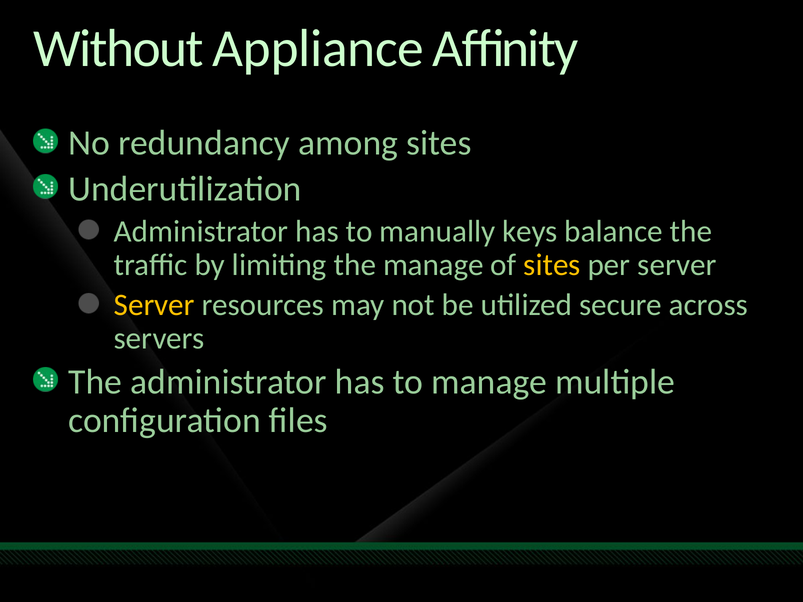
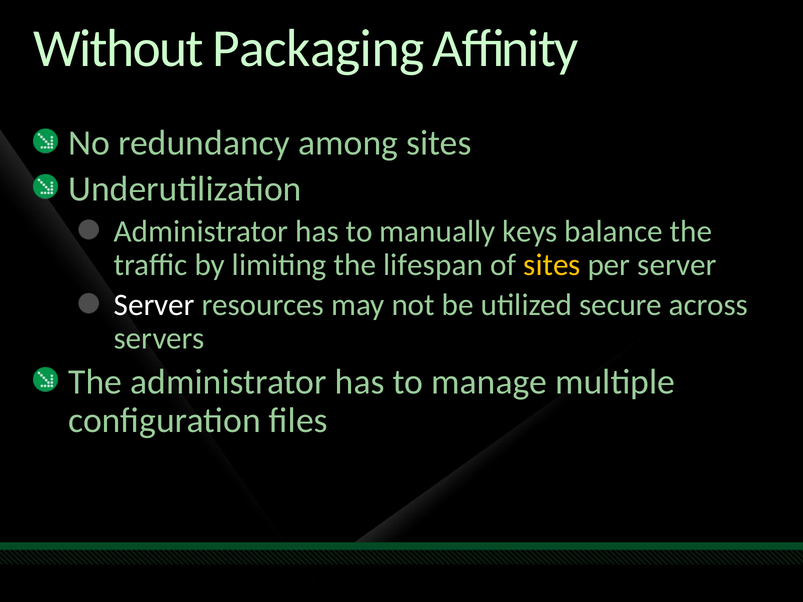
Appliance: Appliance -> Packaging
the manage: manage -> lifespan
Server at (154, 305) colour: yellow -> white
